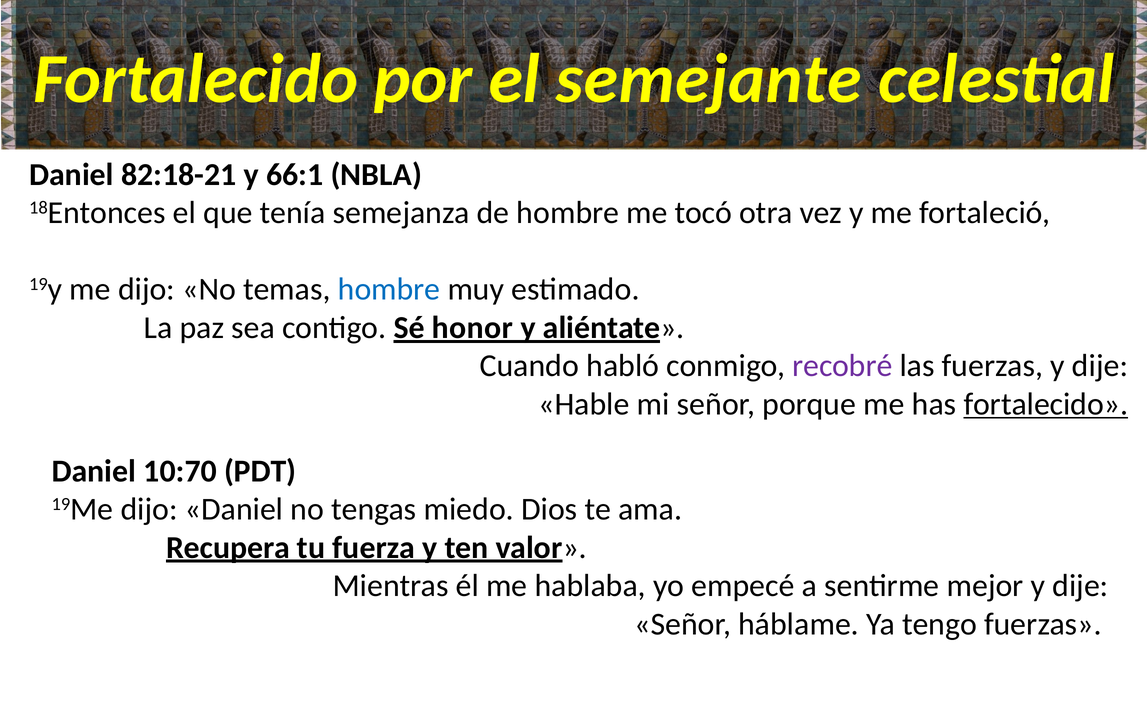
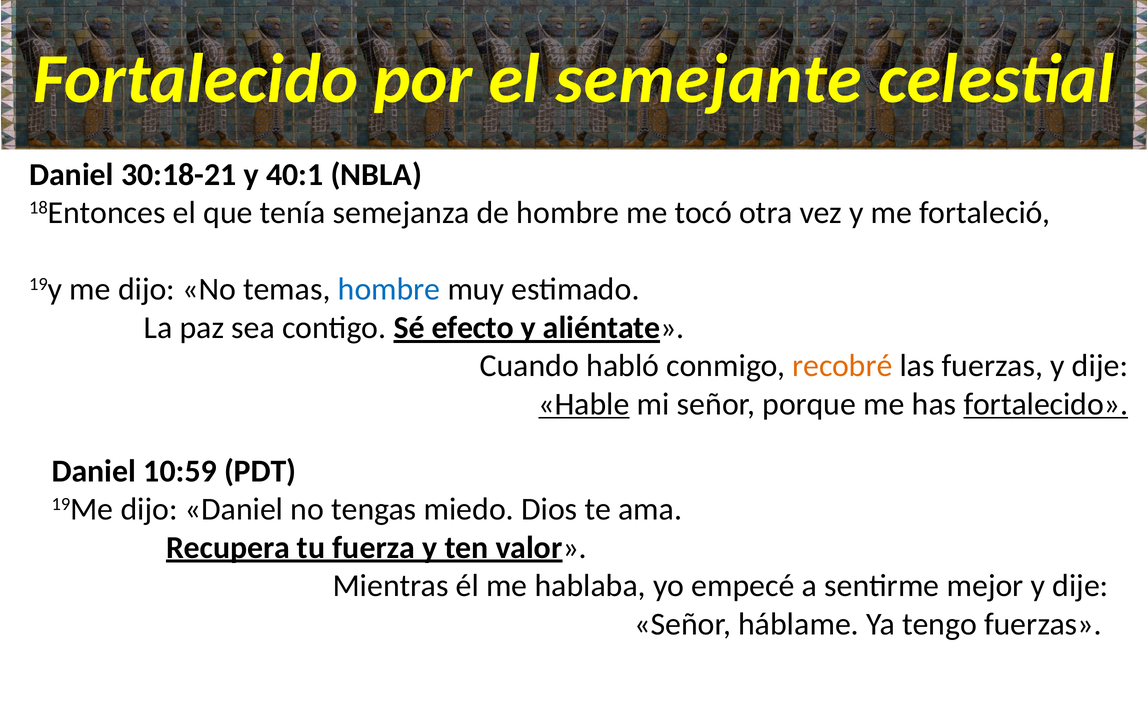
82:18-21: 82:18-21 -> 30:18-21
66:1: 66:1 -> 40:1
honor: honor -> efecto
recobré colour: purple -> orange
Hable underline: none -> present
10:70: 10:70 -> 10:59
